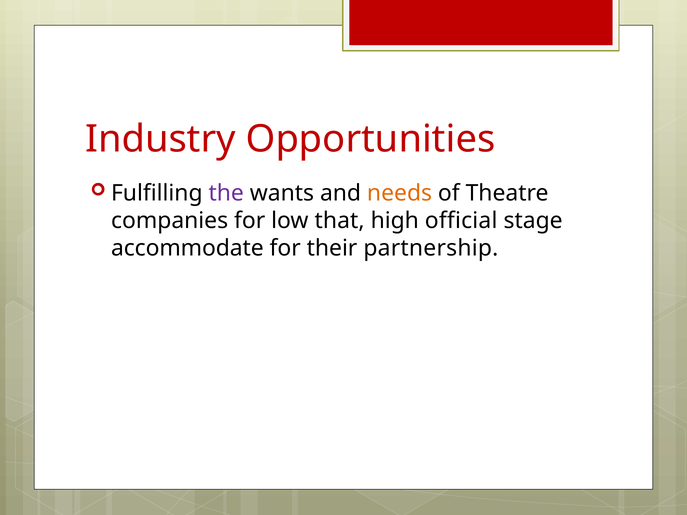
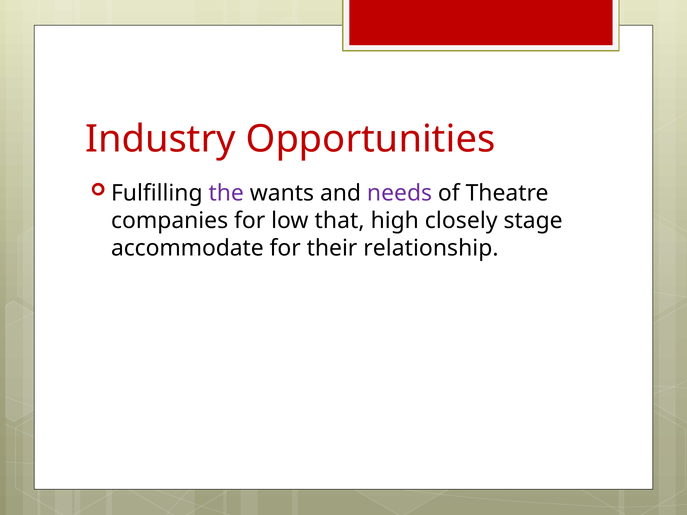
needs colour: orange -> purple
official: official -> closely
partnership: partnership -> relationship
